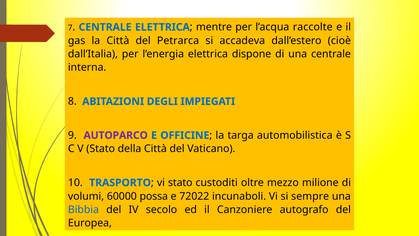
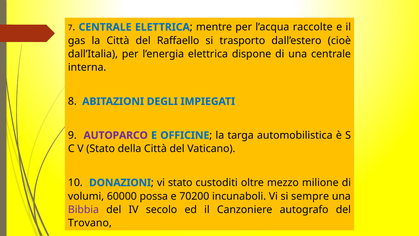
Petrarca: Petrarca -> Raffaello
accadeva: accadeva -> trasporto
TRASPORTO: TRASPORTO -> DONAZIONI
72022: 72022 -> 70200
Bibbia colour: blue -> purple
Europea: Europea -> Trovano
